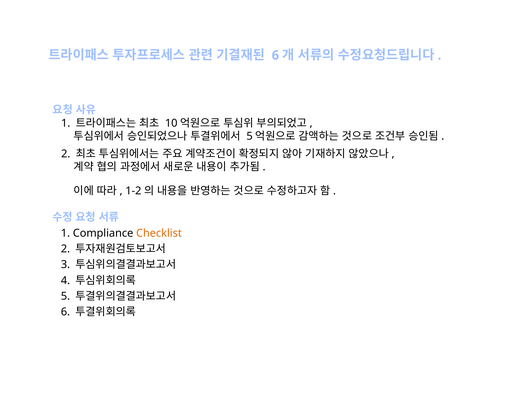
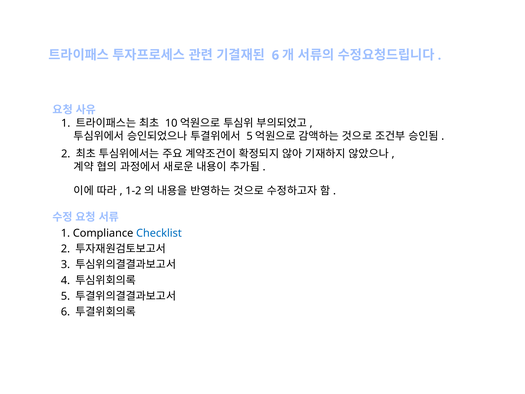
Checklist colour: orange -> blue
